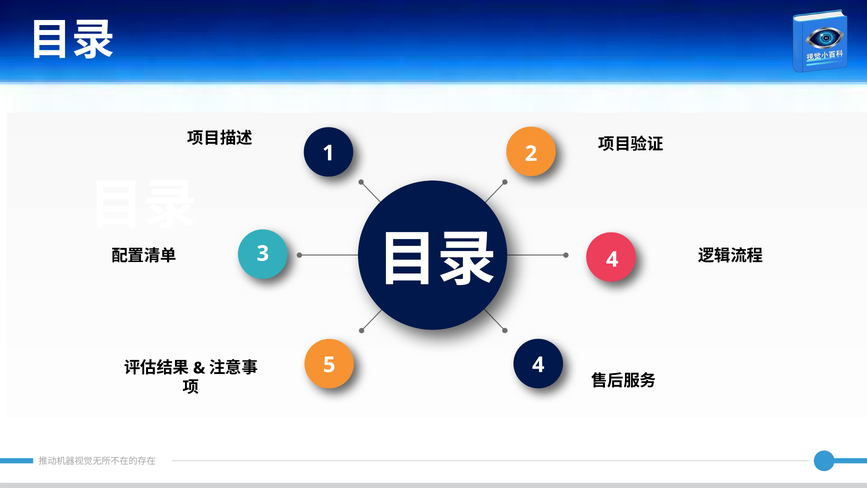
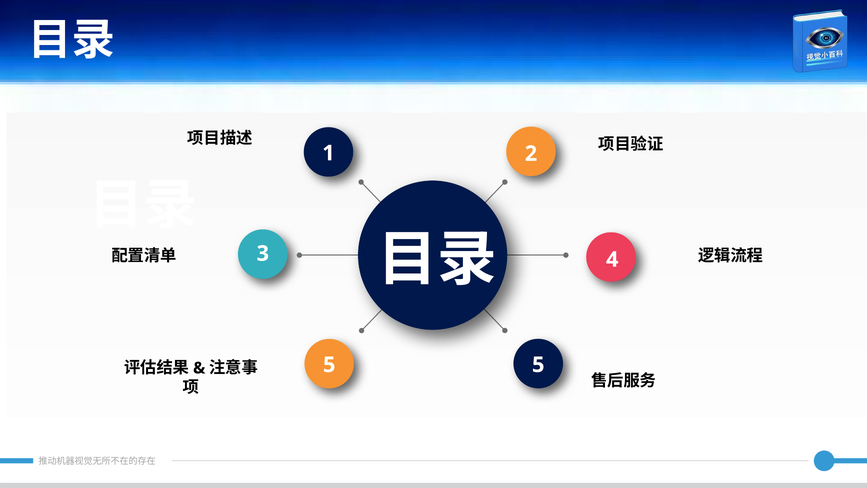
5 4: 4 -> 5
